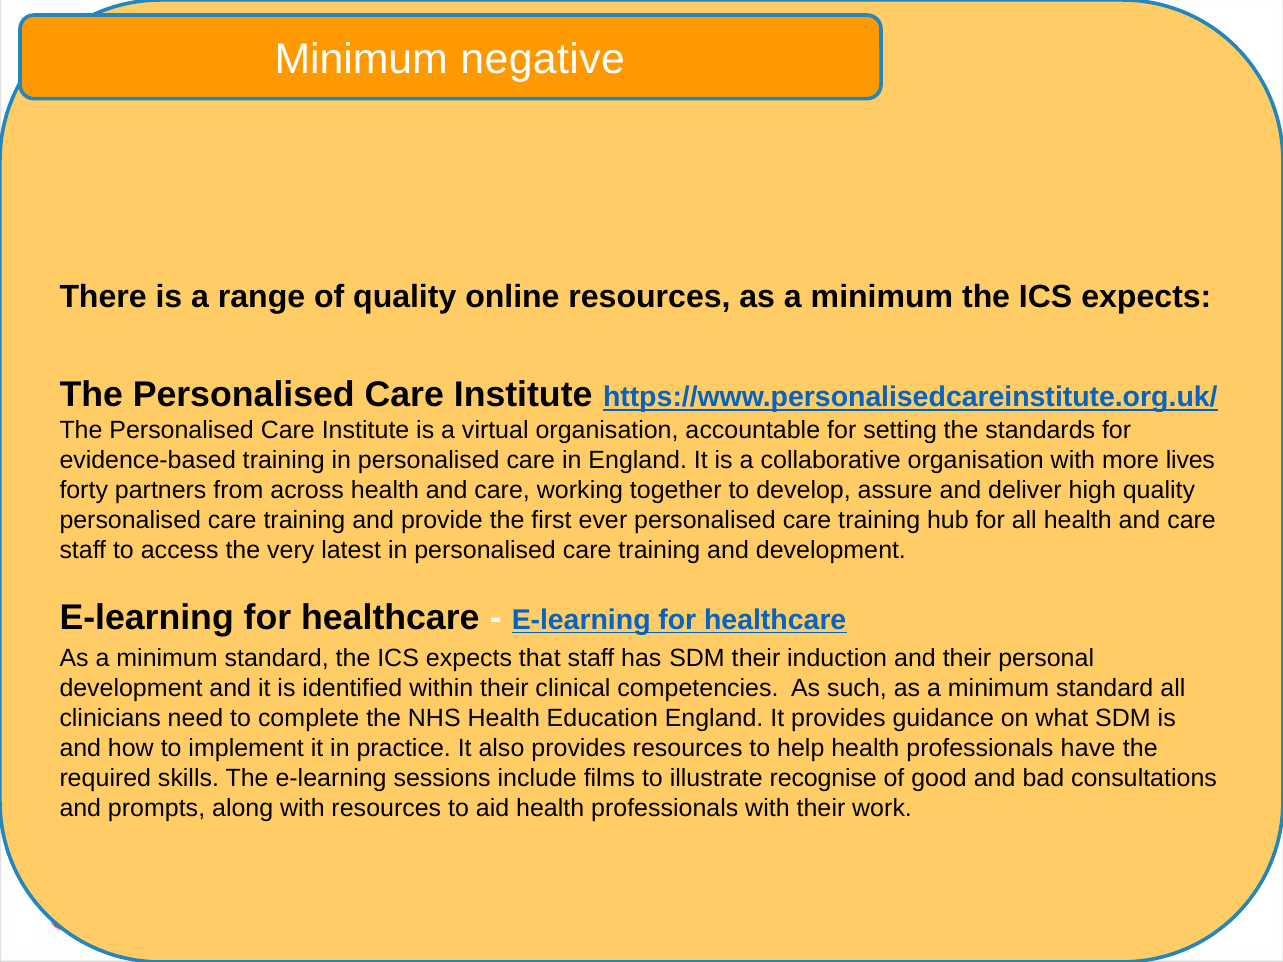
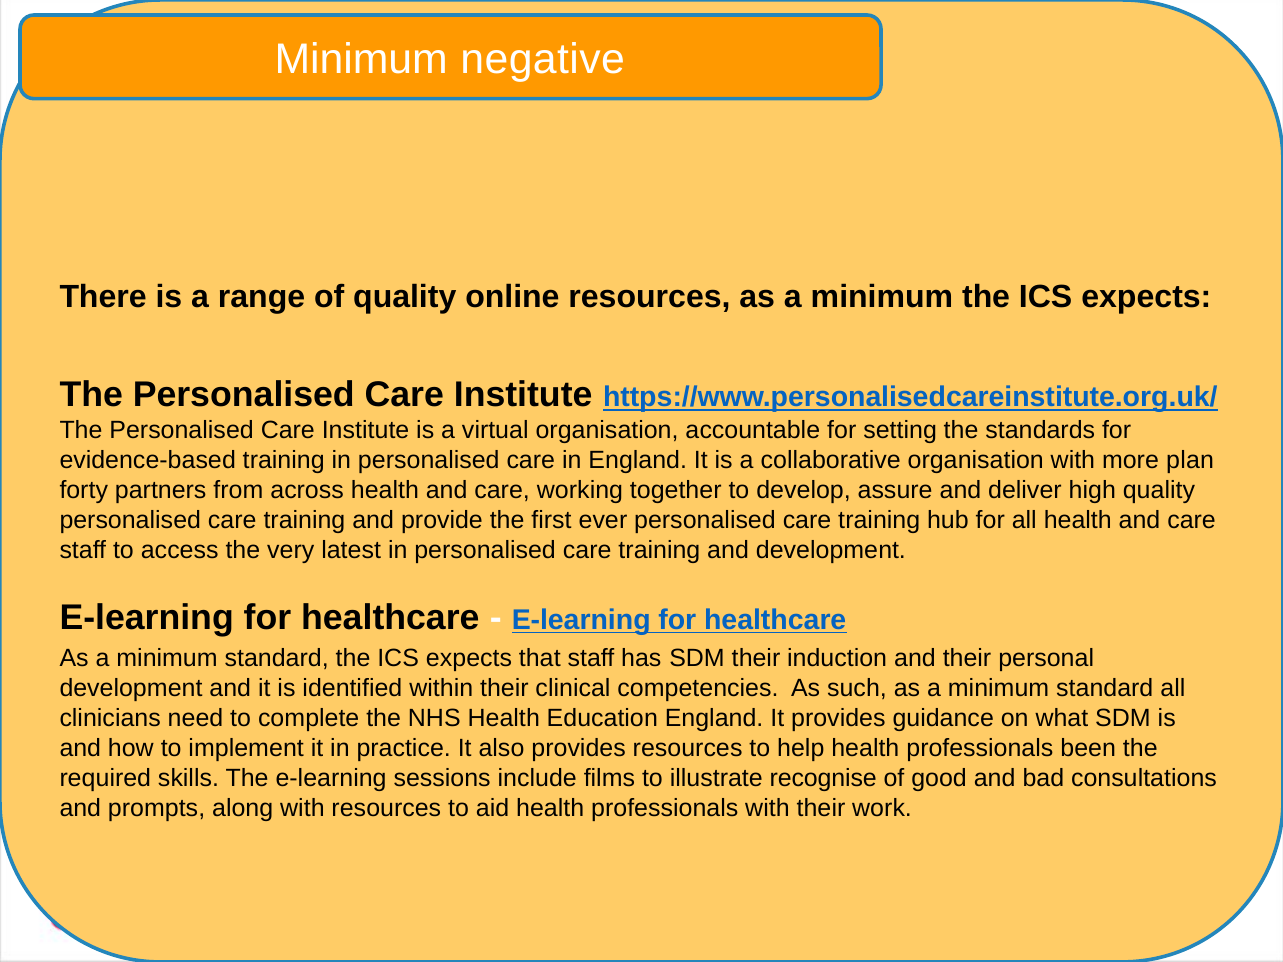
lives: lives -> plan
have: have -> been
